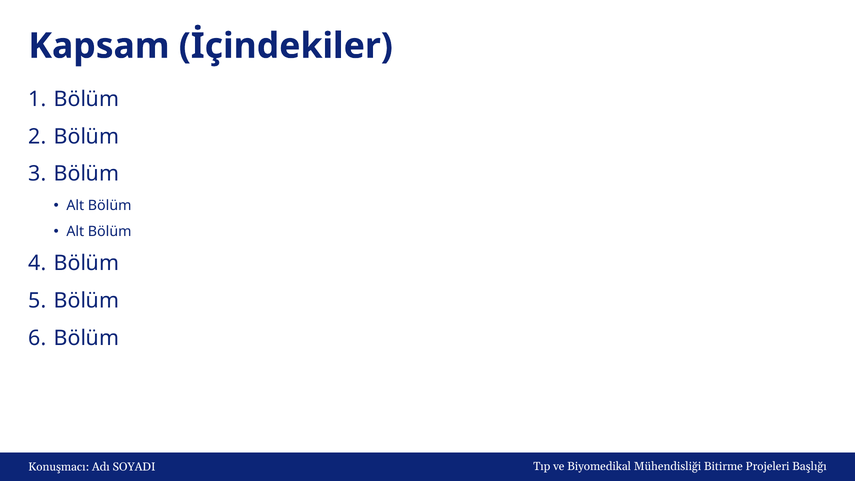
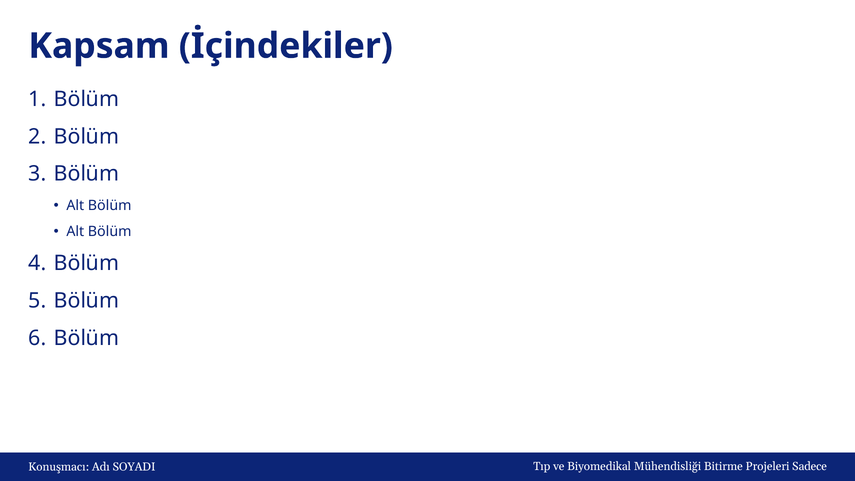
Başlığı: Başlığı -> Sadece
